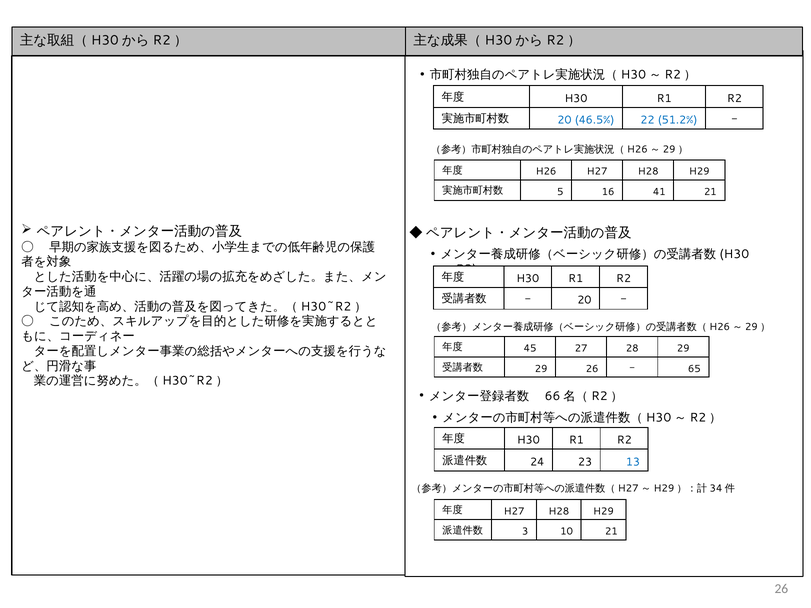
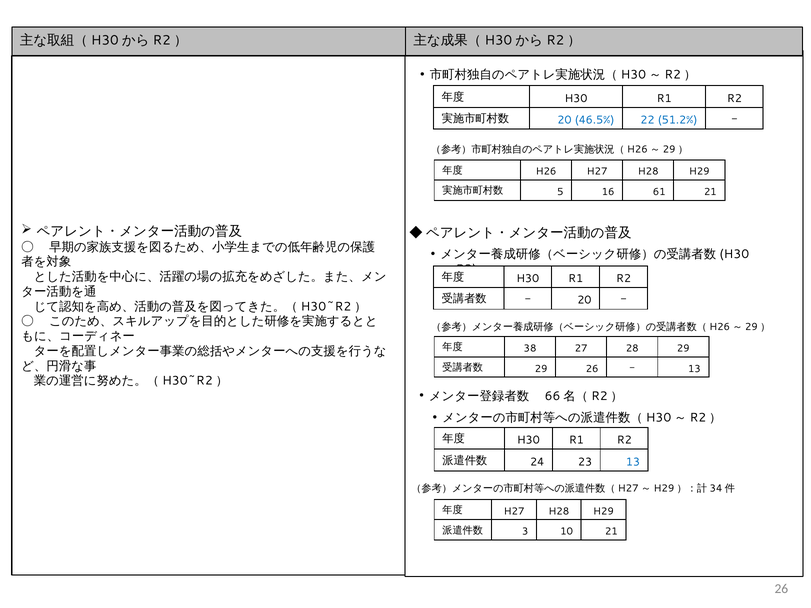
41: 41 -> 61
45: 45 -> 38
65 at (694, 369): 65 -> 13
